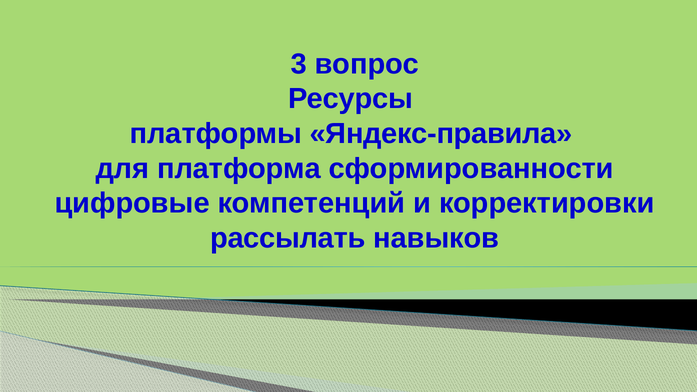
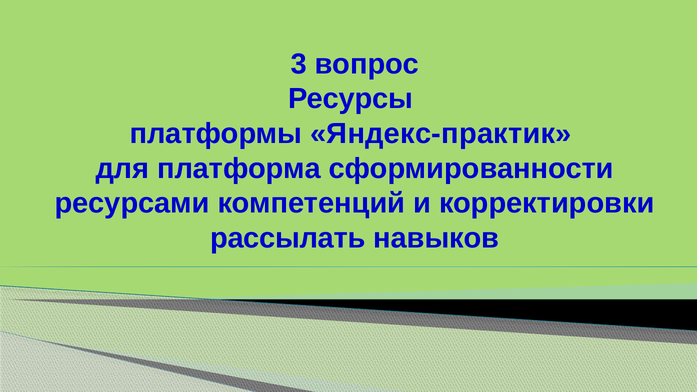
Яндекс-правила: Яндекс-правила -> Яндекс-практик
цифровые: цифровые -> ресурсами
